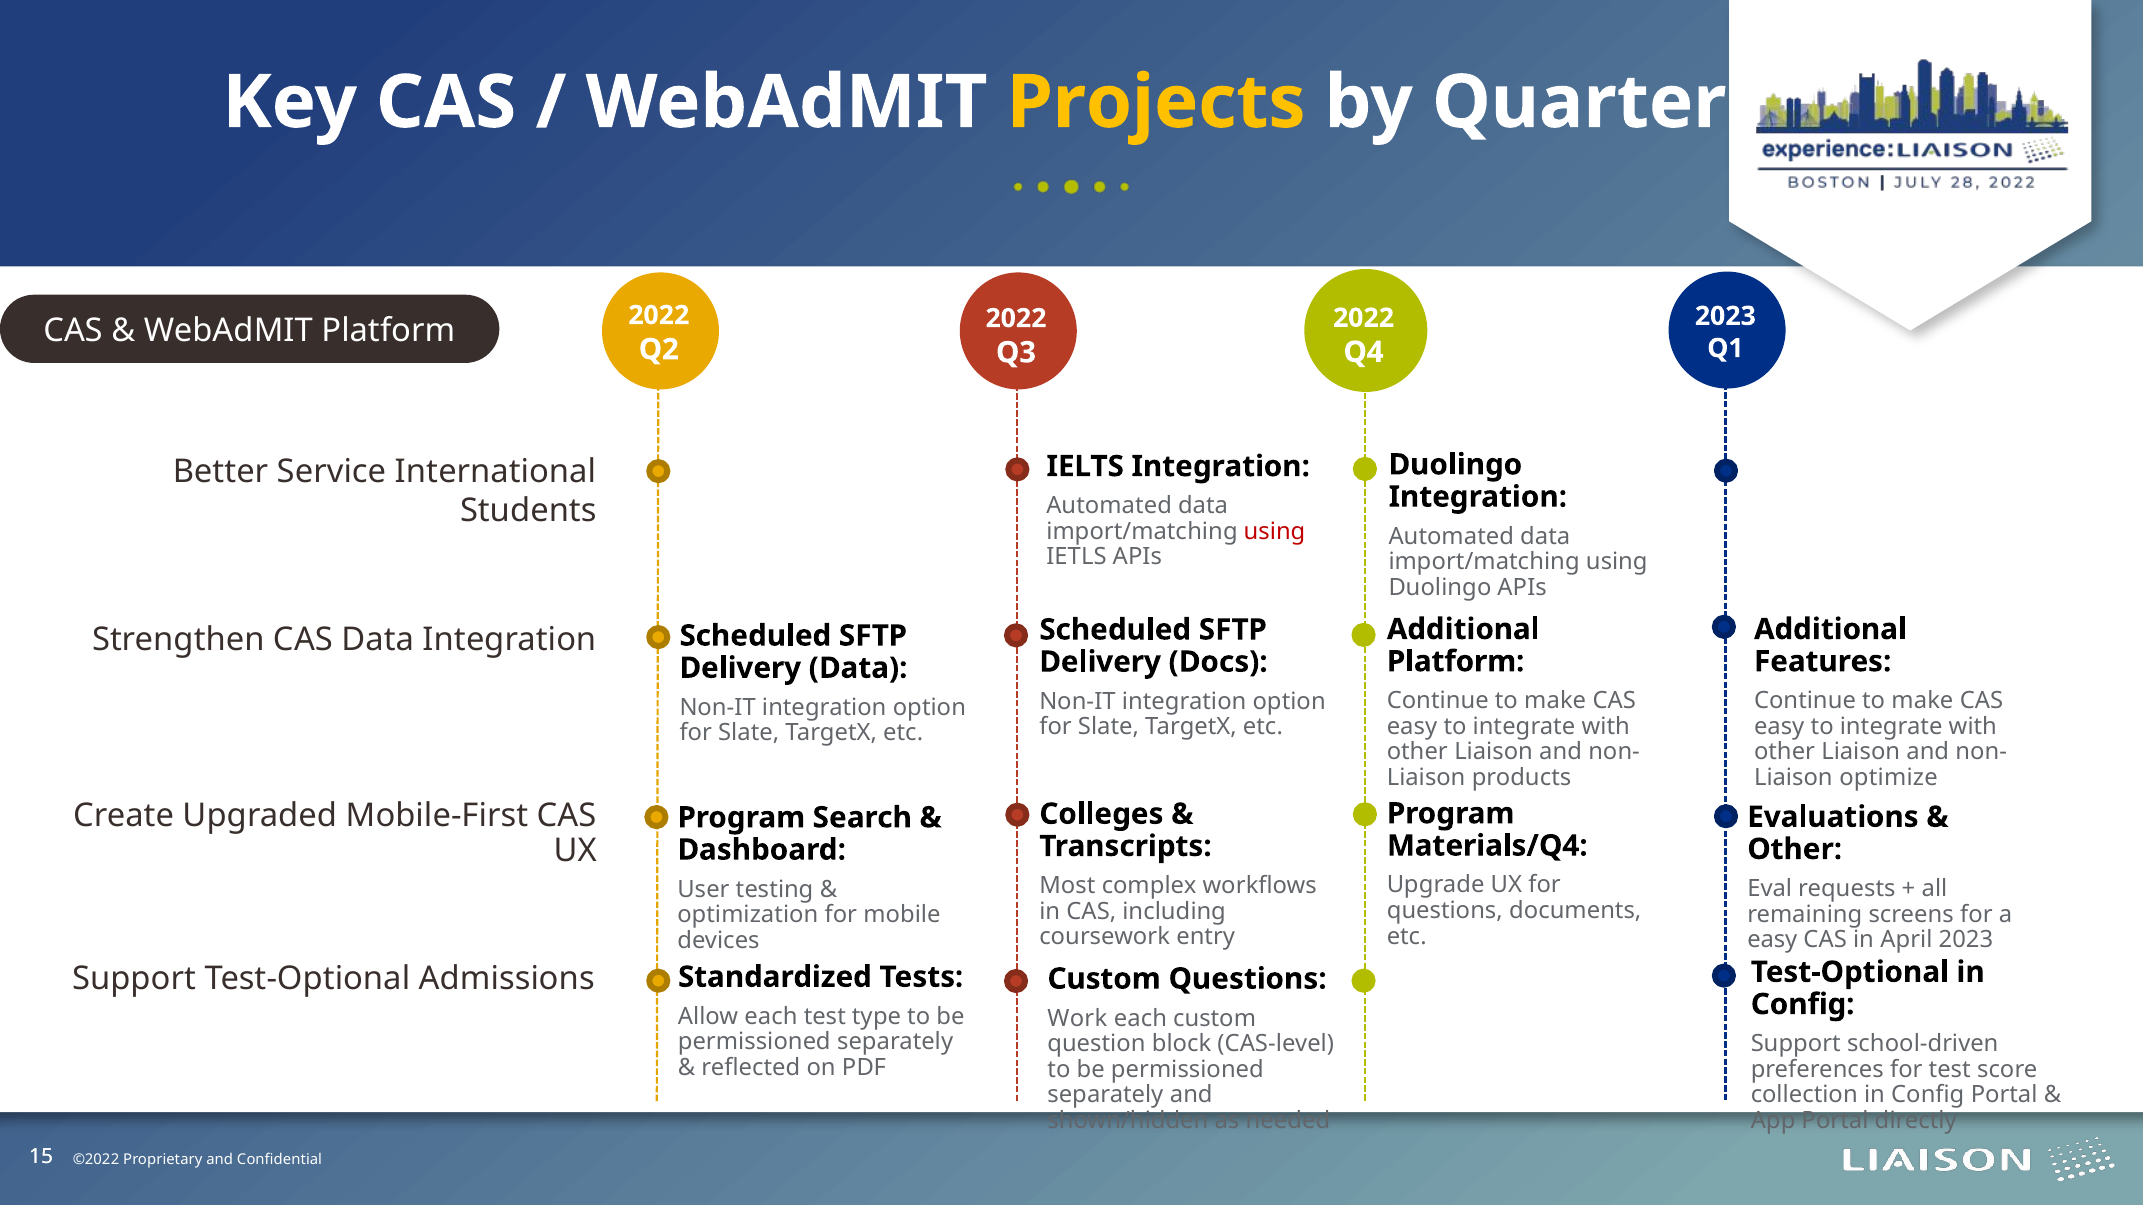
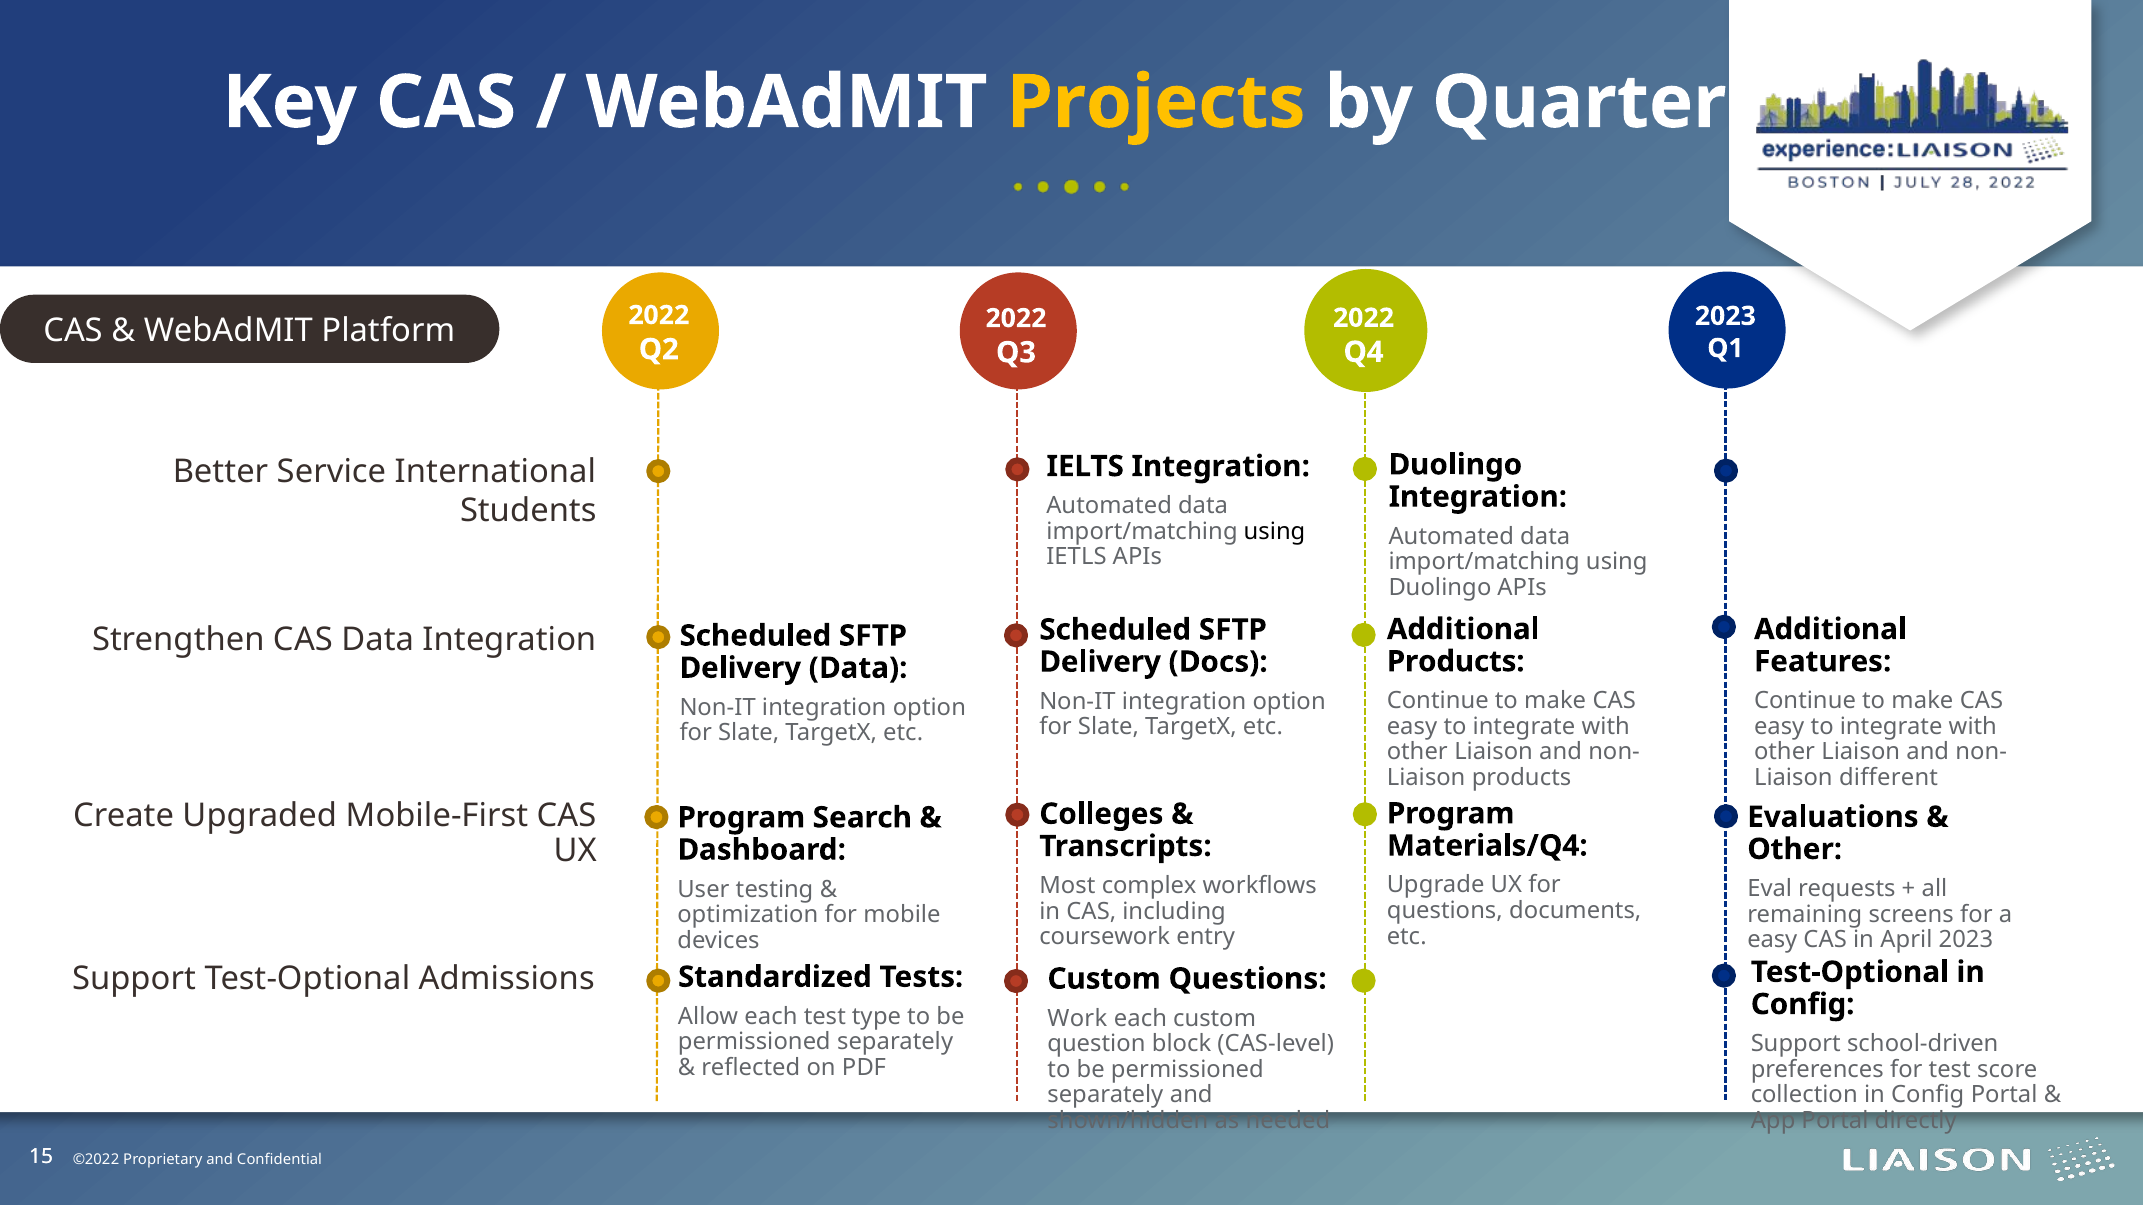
using at (1275, 532) colour: red -> black
Platform at (1456, 662): Platform -> Products
optimize: optimize -> different
